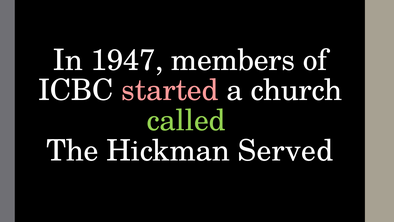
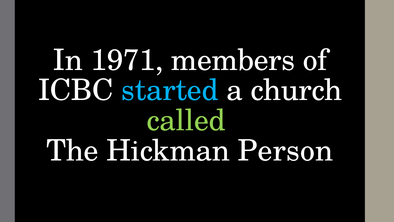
1947: 1947 -> 1971
started colour: pink -> light blue
Served: Served -> Person
